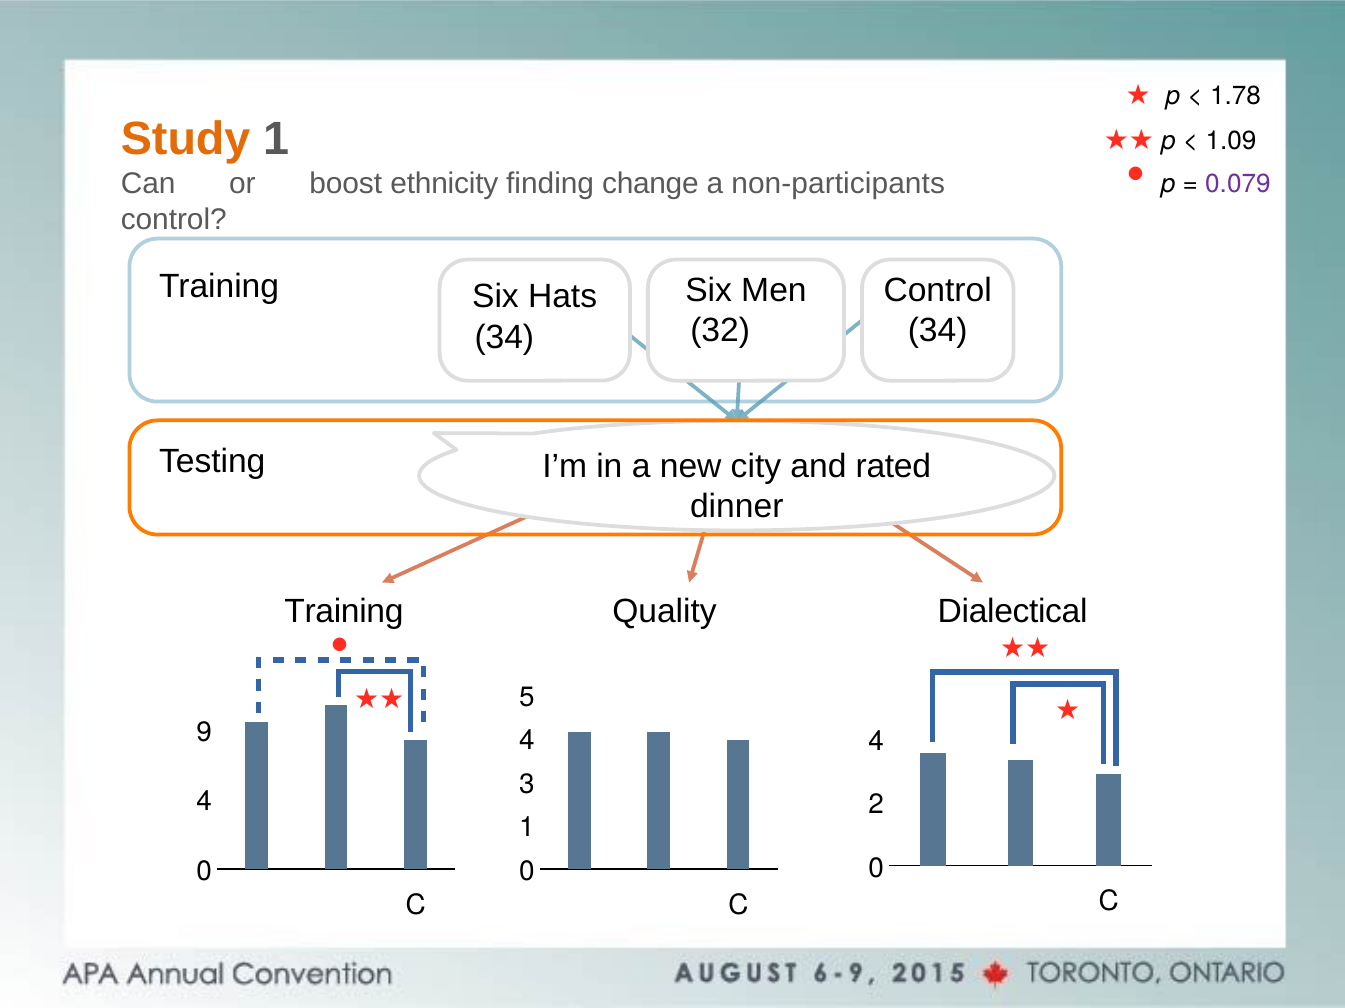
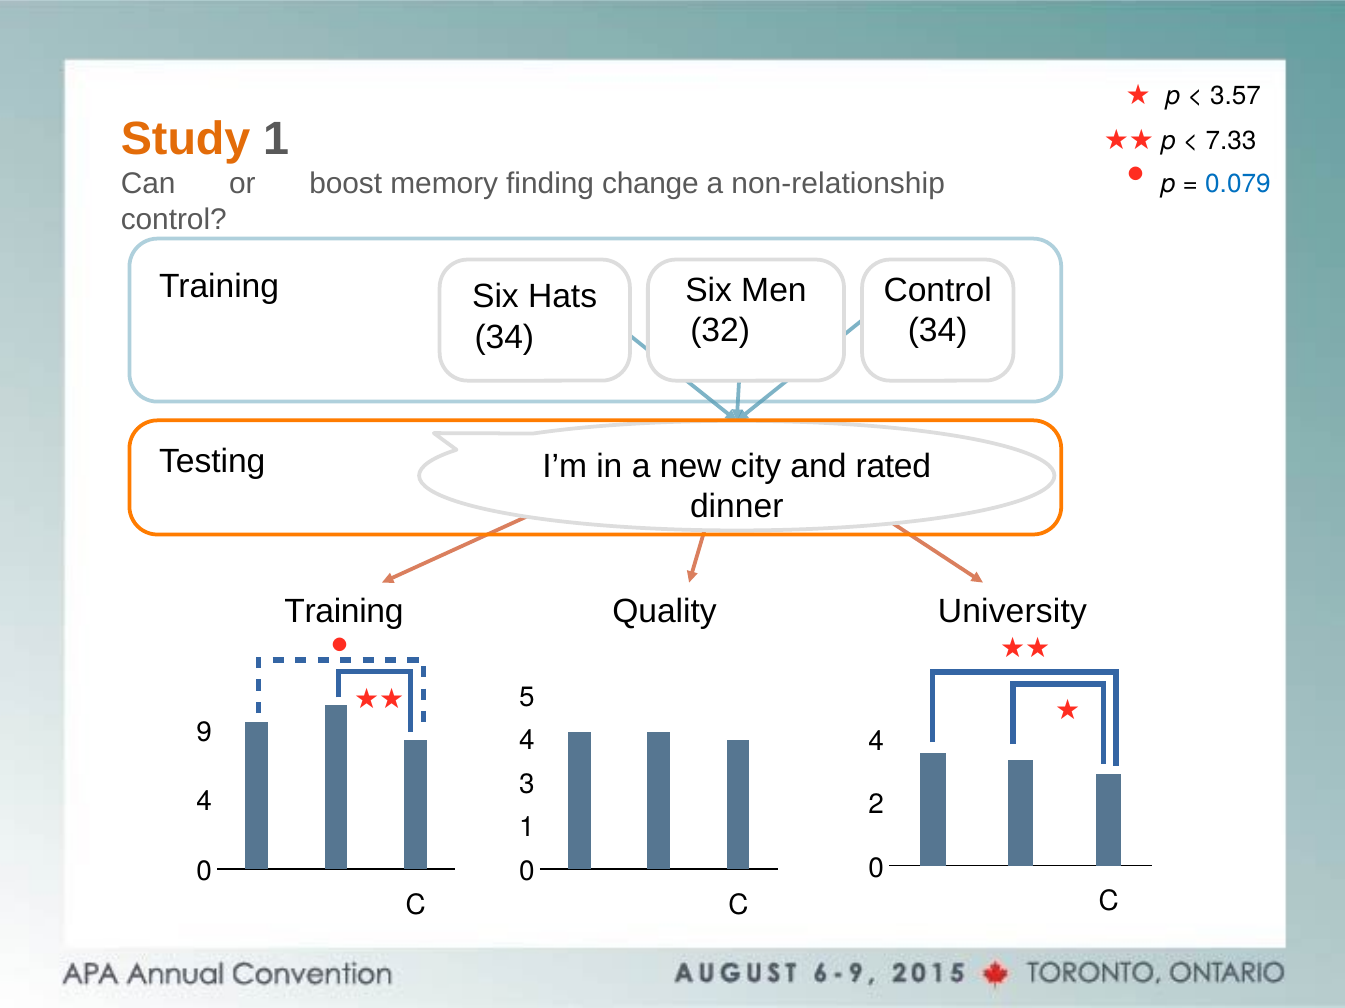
1.78: 1.78 -> 3.57
1.09: 1.09 -> 7.33
0.079 colour: purple -> blue
ethnicity: ethnicity -> memory
non-participants: non-participants -> non-relationship
Dialectical: Dialectical -> University
